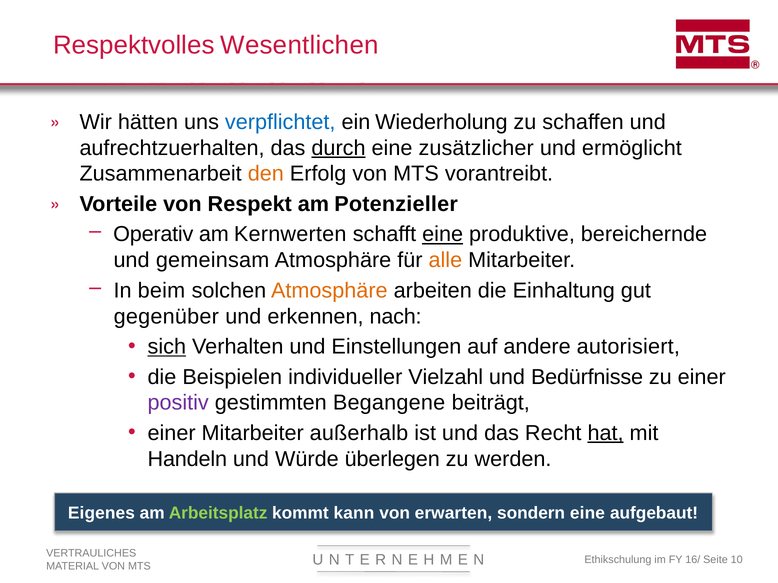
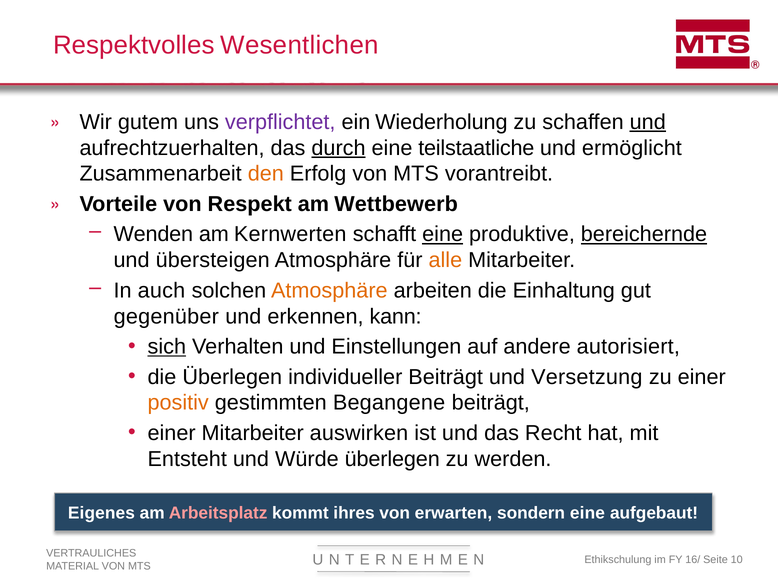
hätten: hätten -> gutem
verpflichtet colour: blue -> purple
und at (648, 122) underline: none -> present
zusätzlicher: zusätzlicher -> teilstaatliche
Potenzieller: Potenzieller -> Wettbewerb
Operativ: Operativ -> Wenden
bereichernde underline: none -> present
gemeinsam: gemeinsam -> übersteigen
beim: beim -> auch
nach: nach -> kann
die Beispielen: Beispielen -> Überlegen
individueller Vielzahl: Vielzahl -> Beiträgt
Bedürfnisse: Bedürfnisse -> Versetzung
positiv colour: purple -> orange
außerhalb: außerhalb -> auswirken
hat underline: present -> none
Handeln: Handeln -> Entsteht
Arbeitsplatz colour: light green -> pink
kann: kann -> ihres
